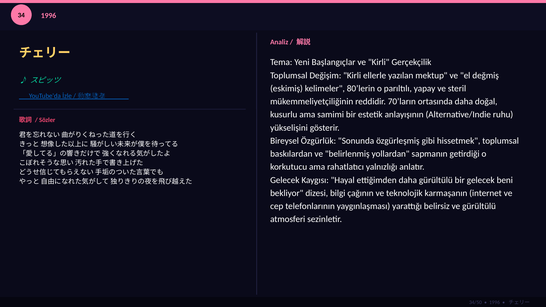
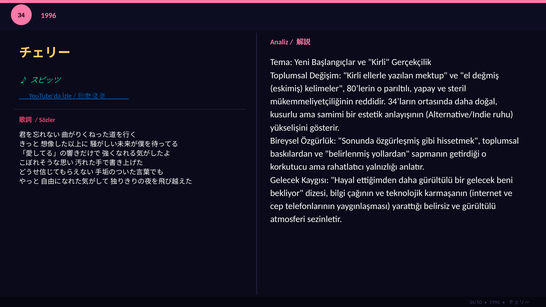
70’ların: 70’ların -> 34’ların
